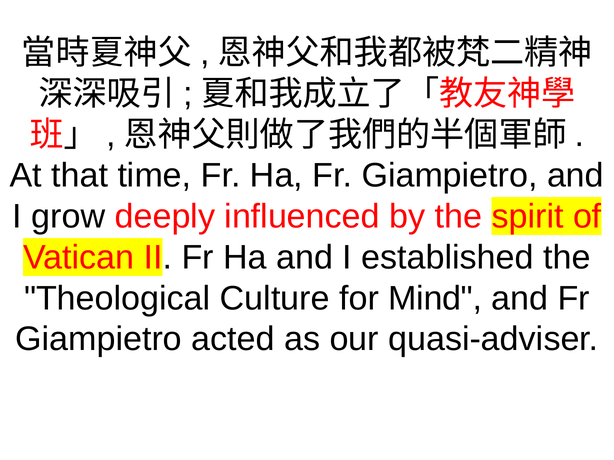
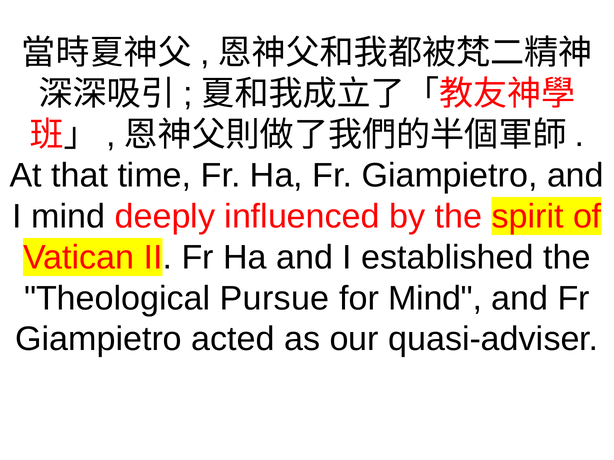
I grow: grow -> mind
Culture: Culture -> Pursue
